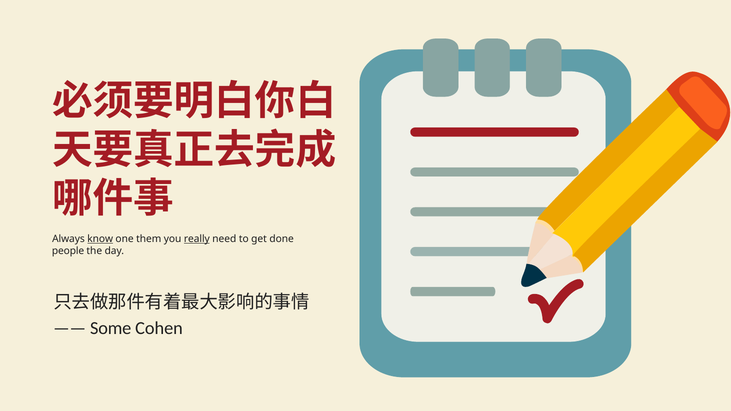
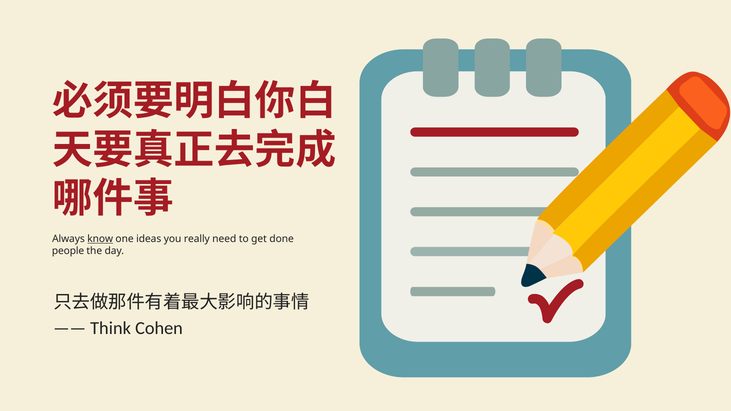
them: them -> ideas
really underline: present -> none
Some: Some -> Think
